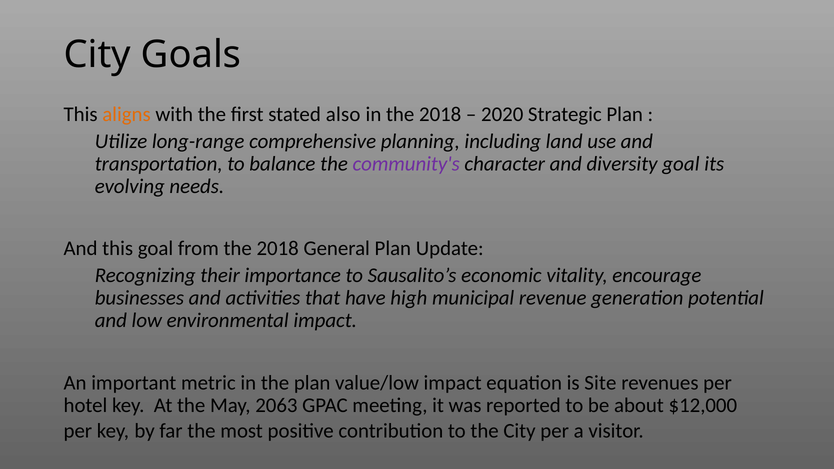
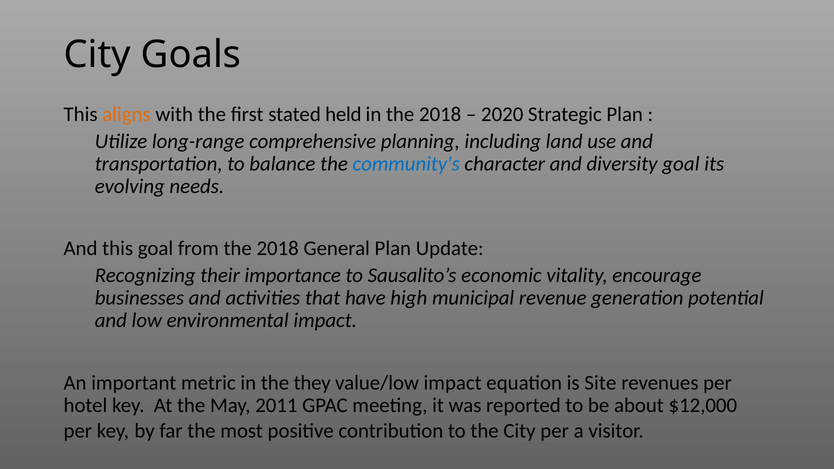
also: also -> held
community's colour: purple -> blue
the plan: plan -> they
2063: 2063 -> 2011
